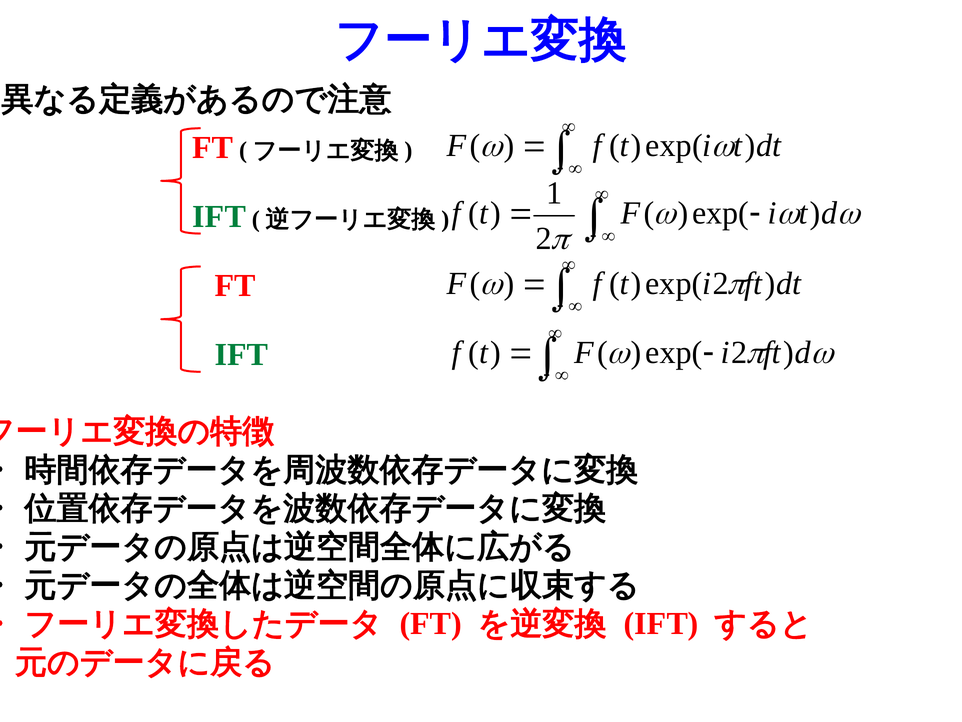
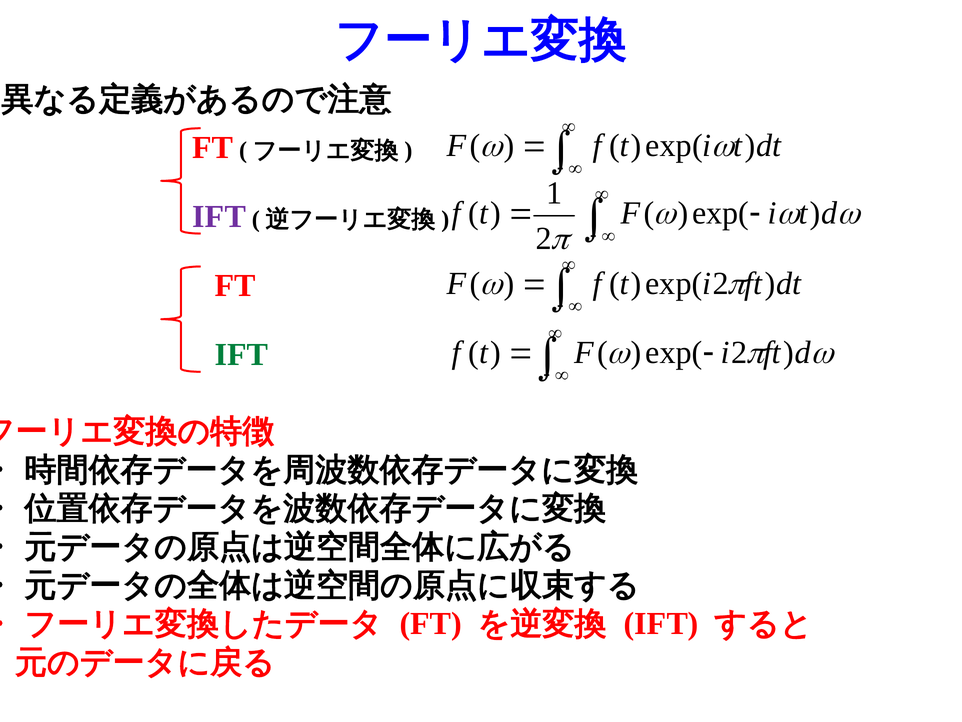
IFT at (219, 216) colour: green -> purple
